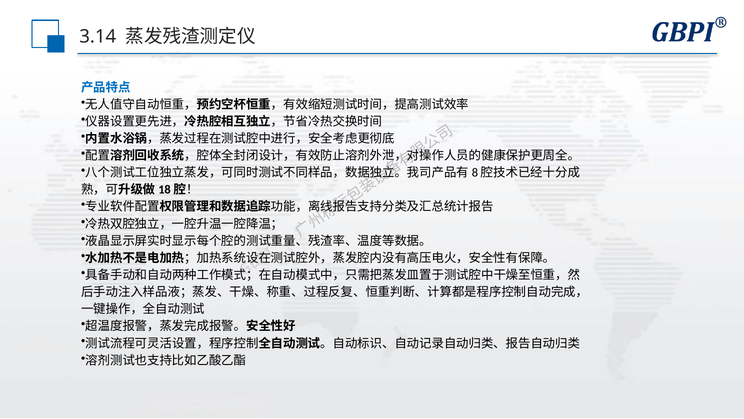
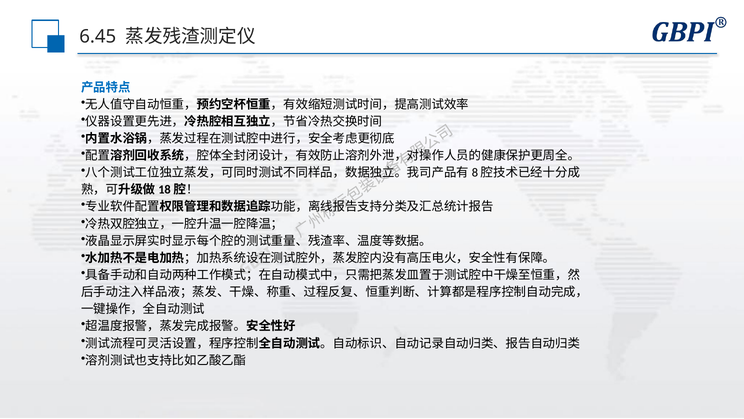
3.14: 3.14 -> 6.45
